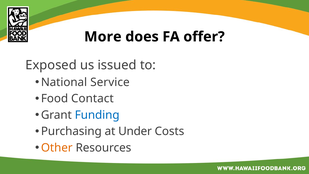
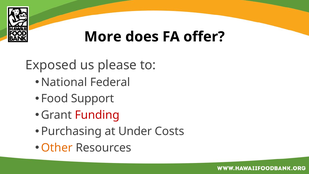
issued: issued -> please
Service: Service -> Federal
Contact: Contact -> Support
Funding colour: blue -> red
